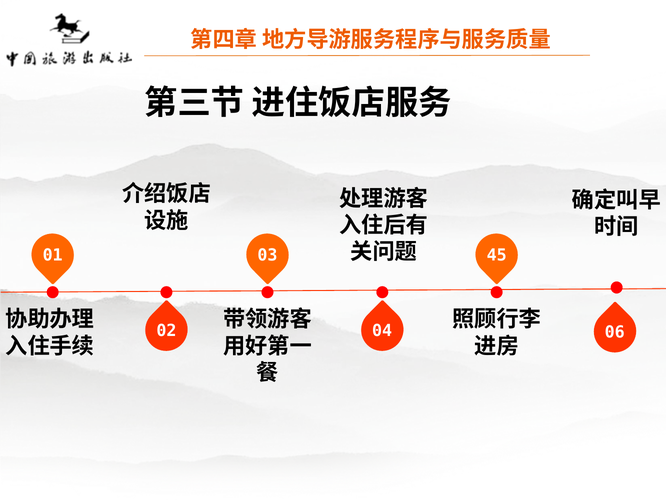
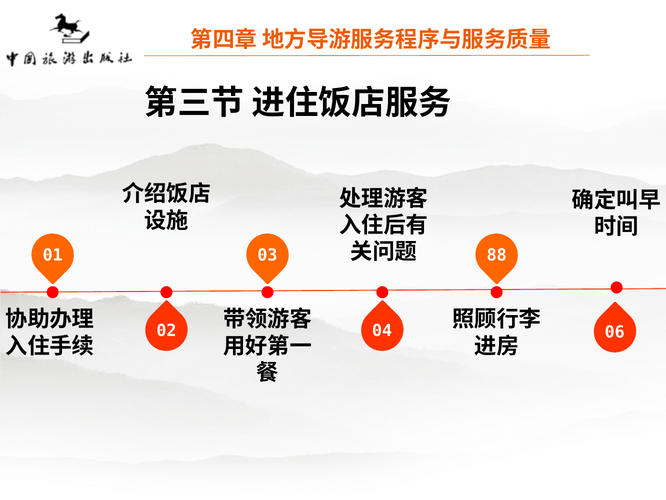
45: 45 -> 88
